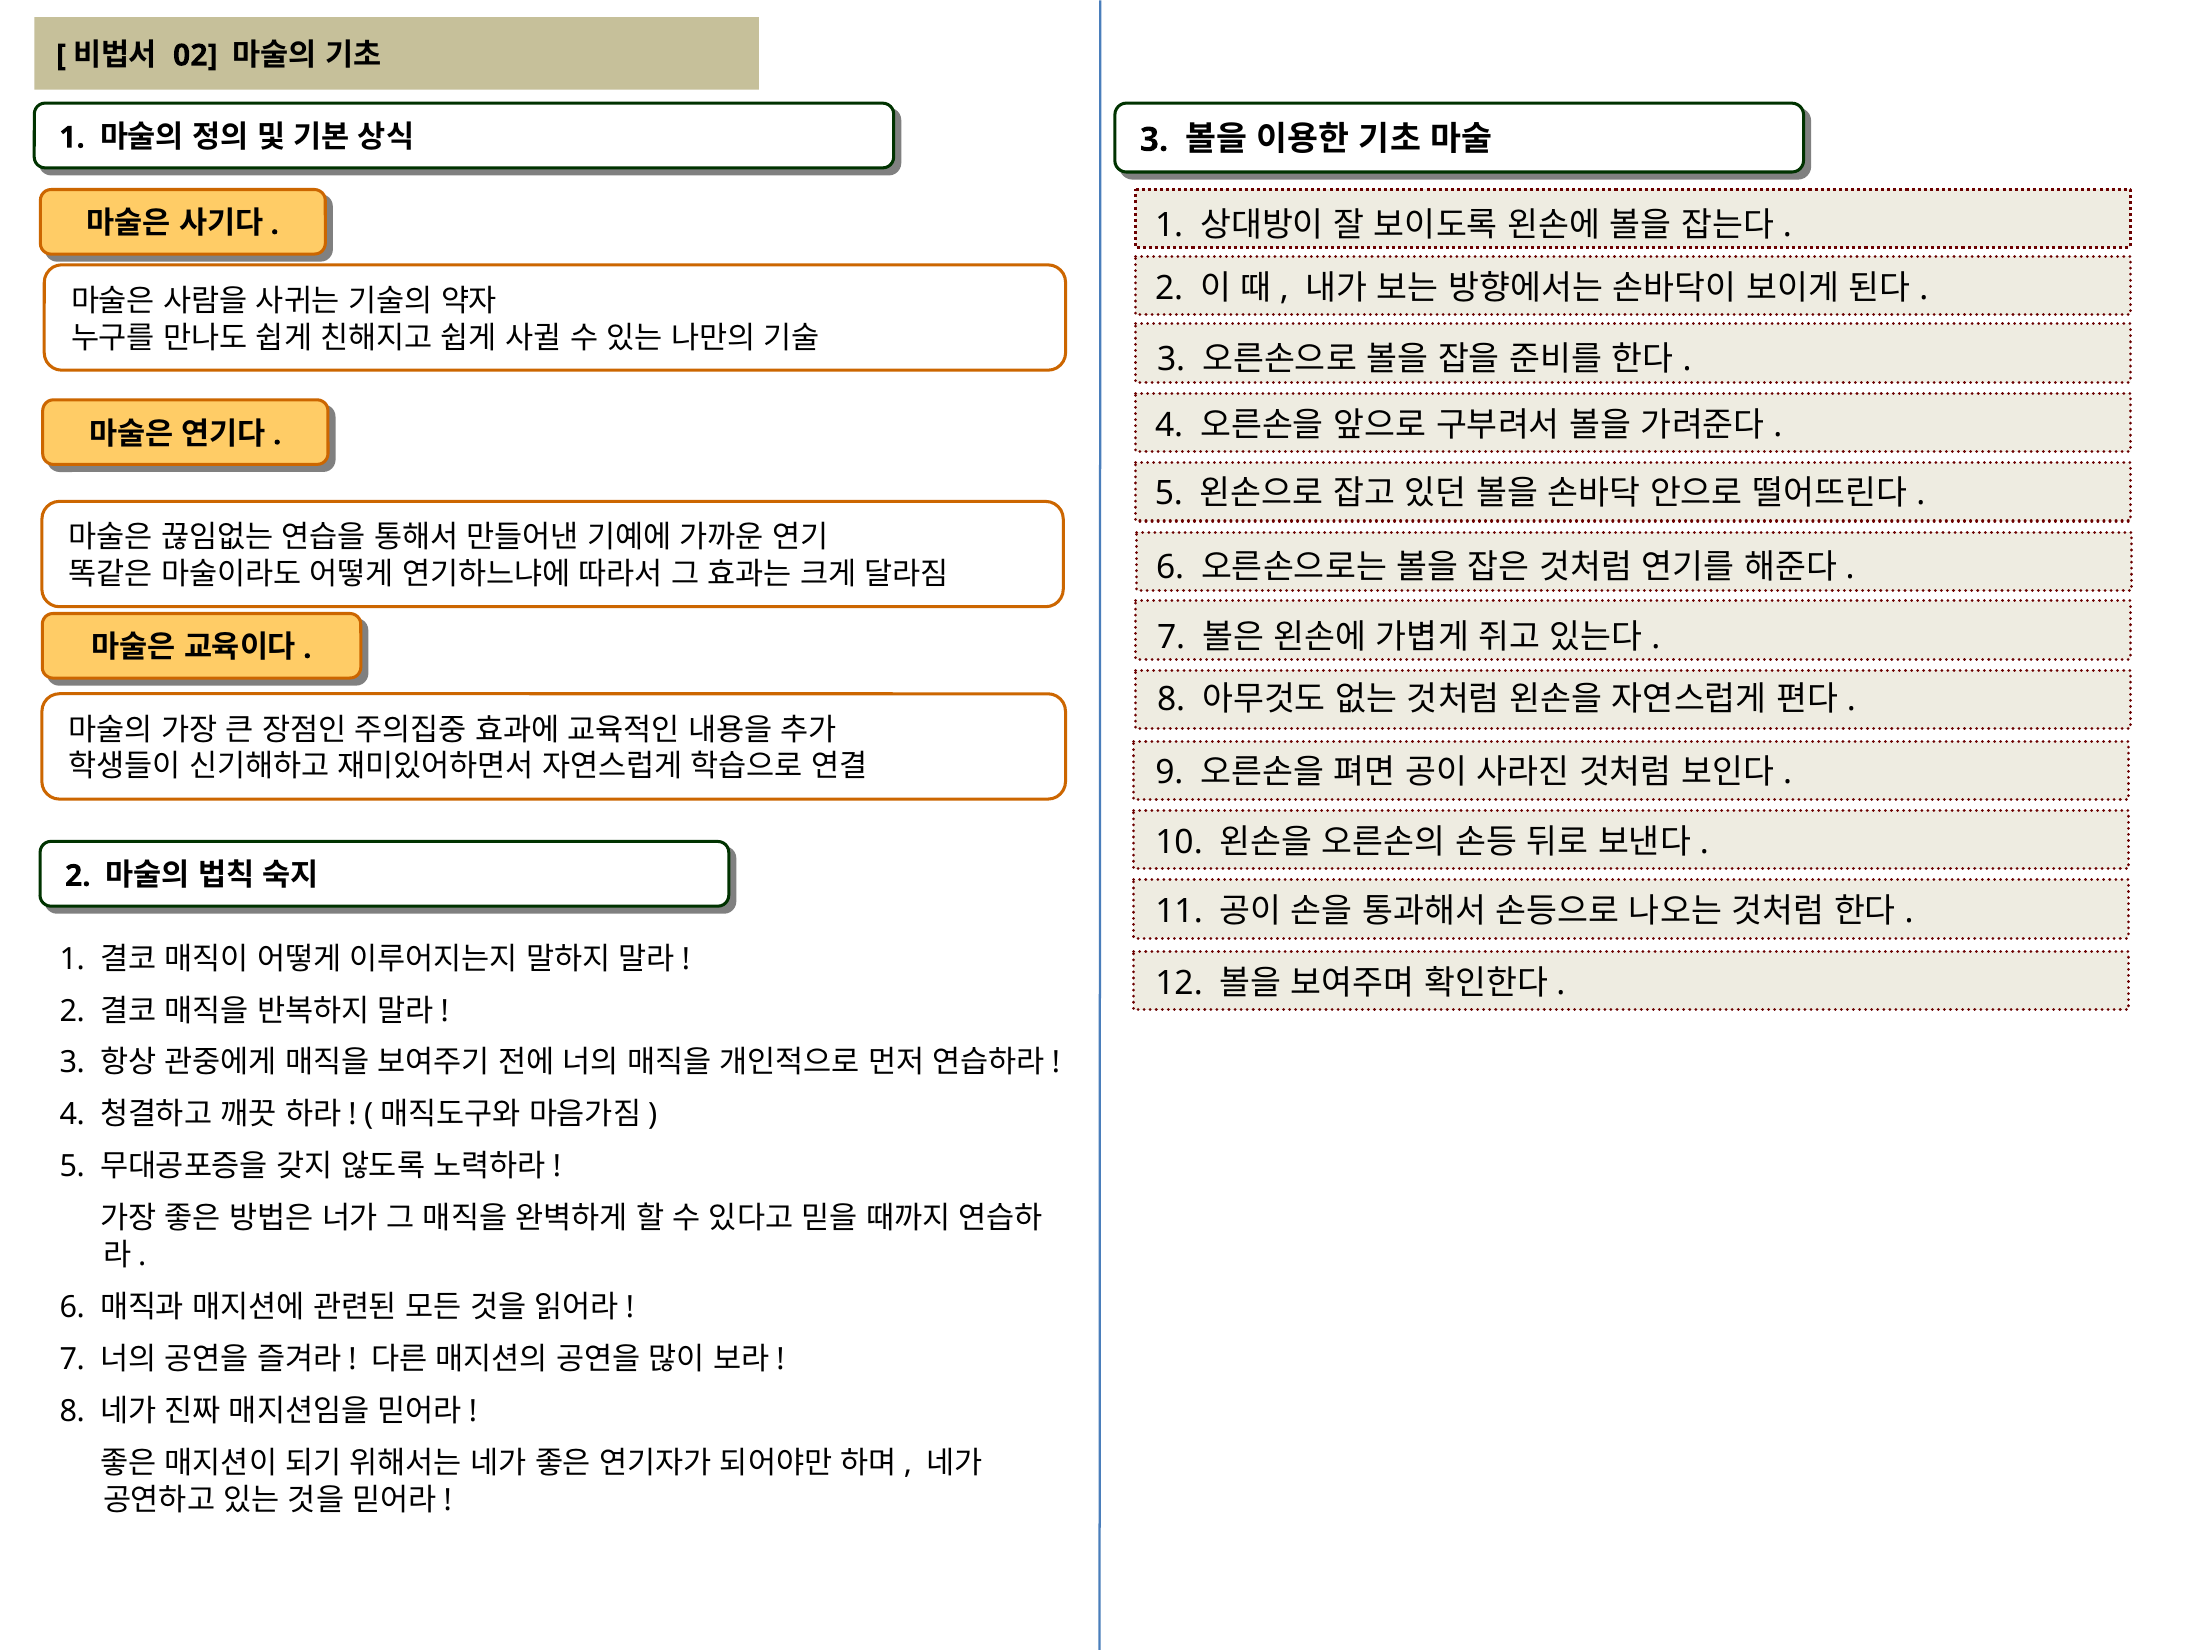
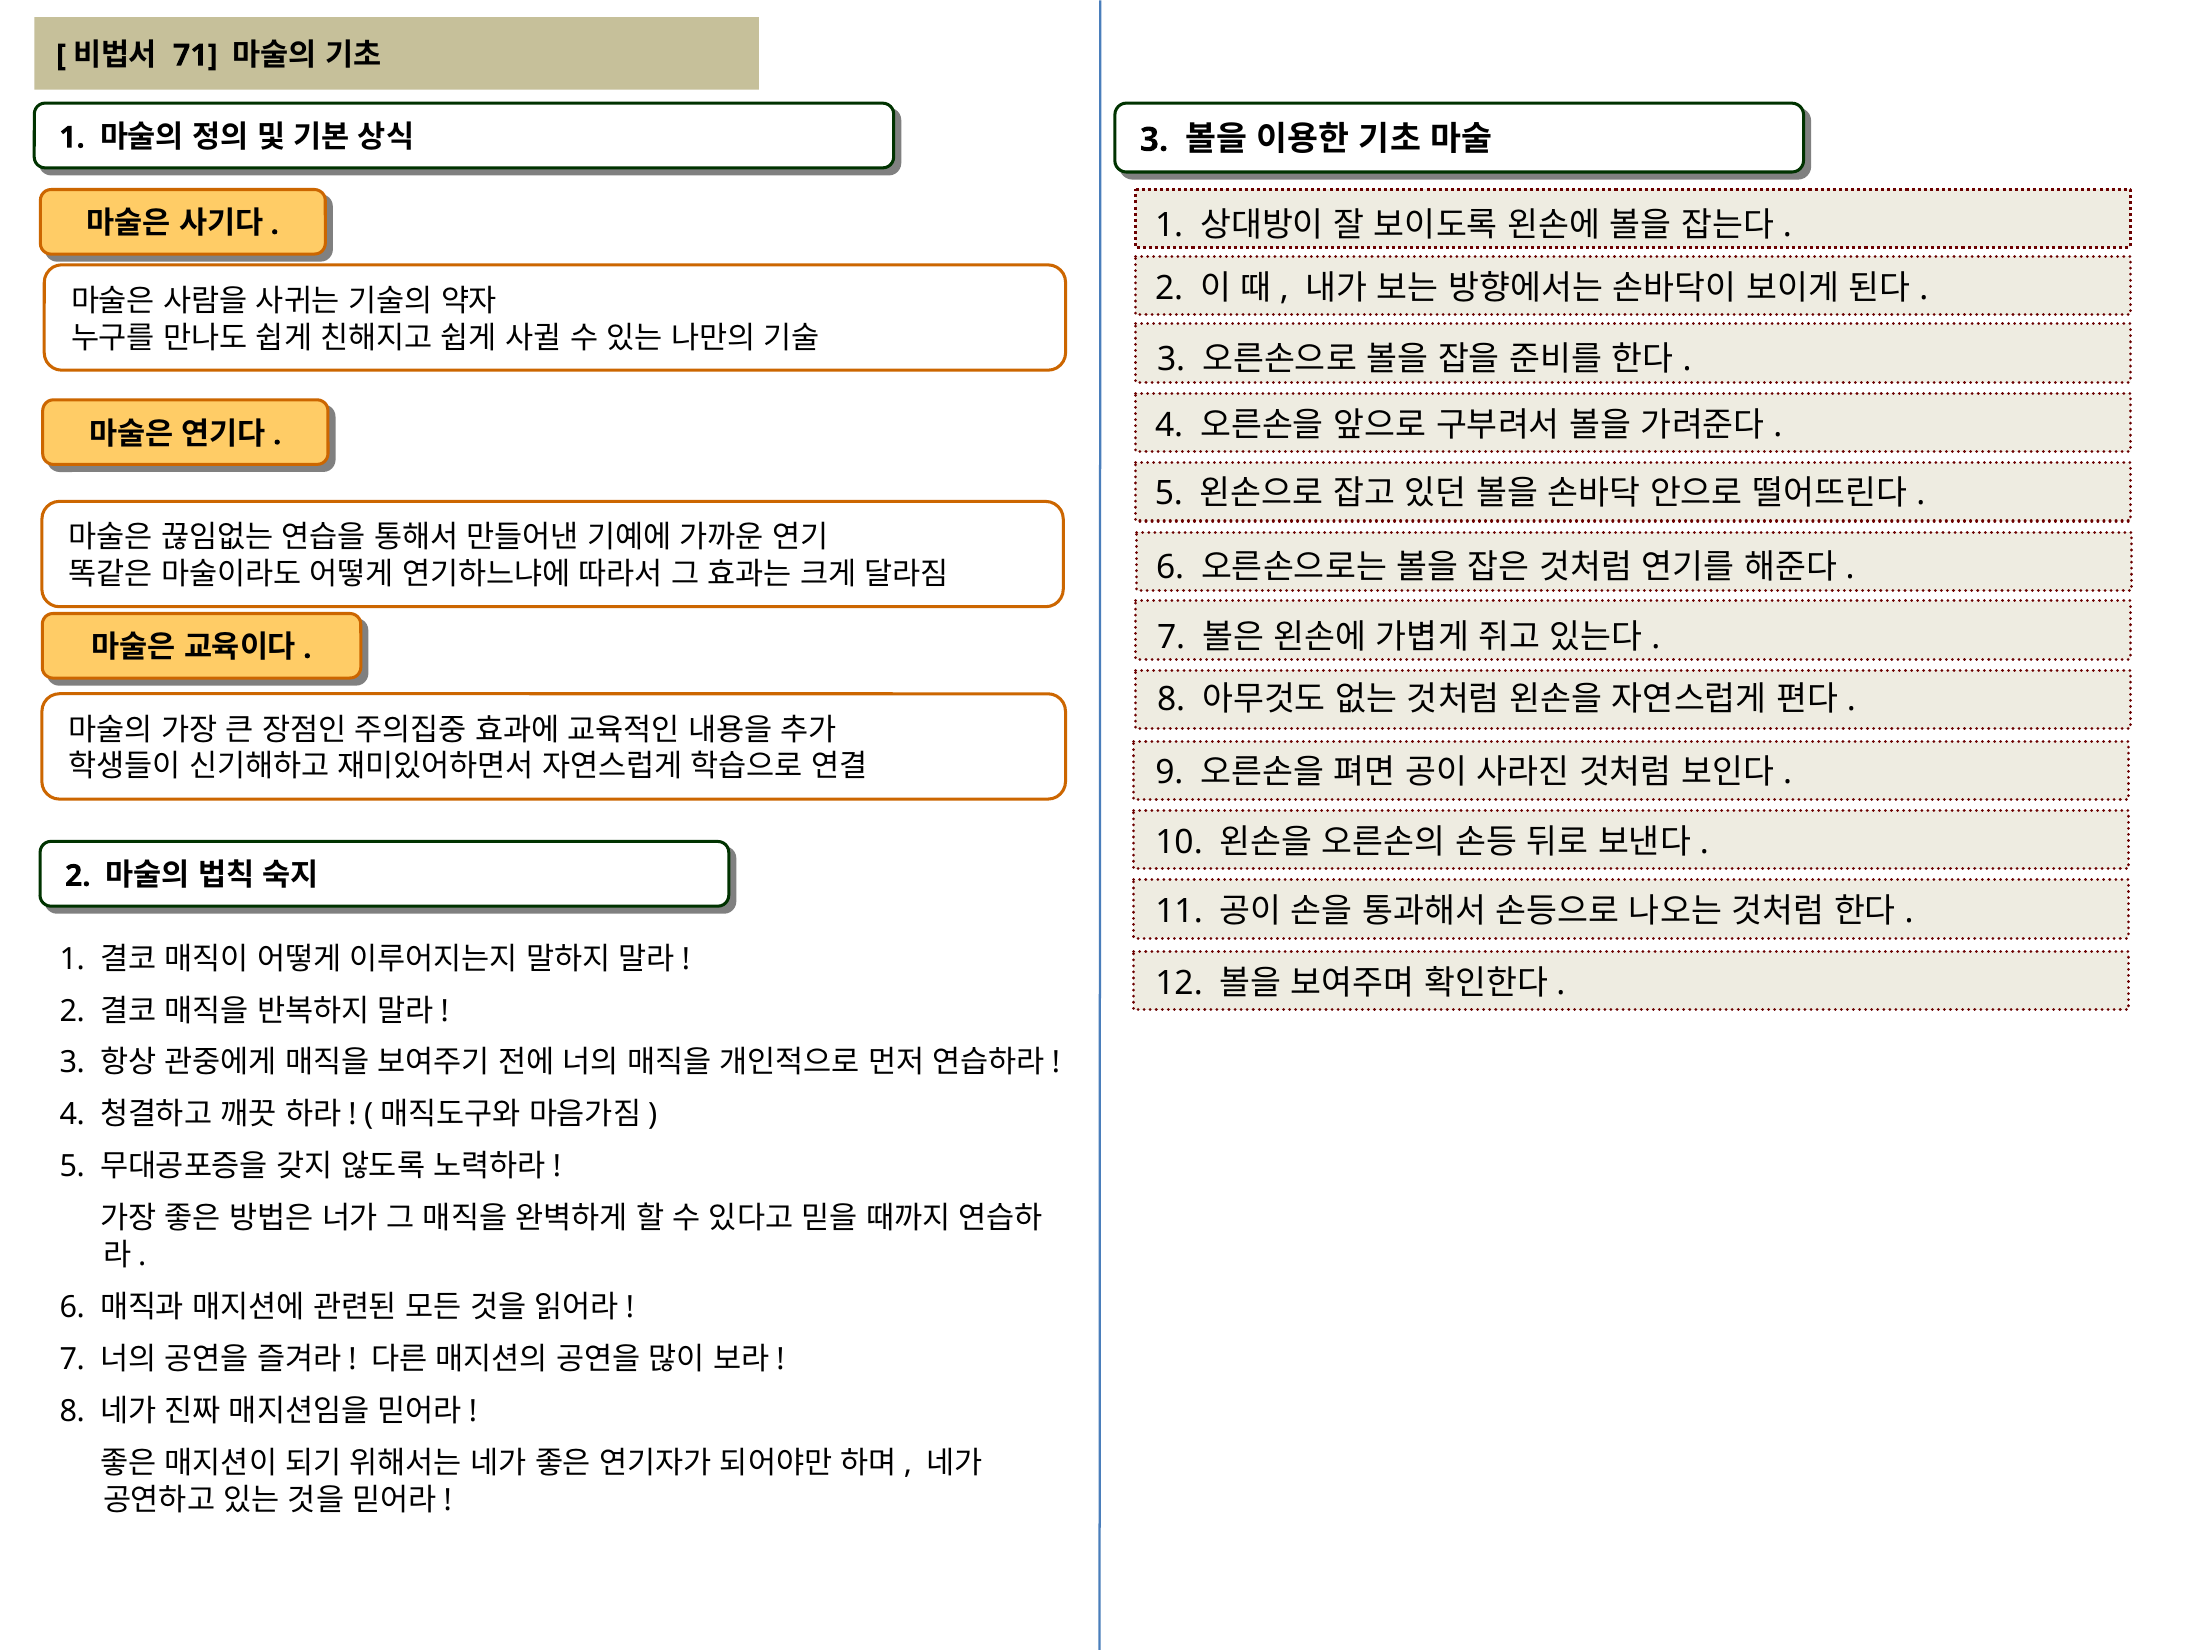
02: 02 -> 71
